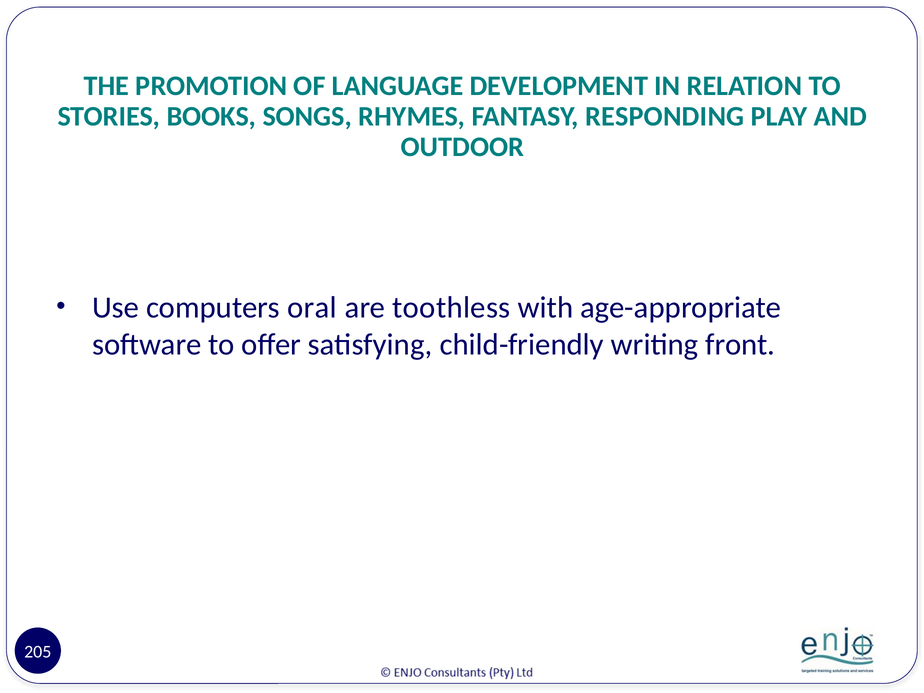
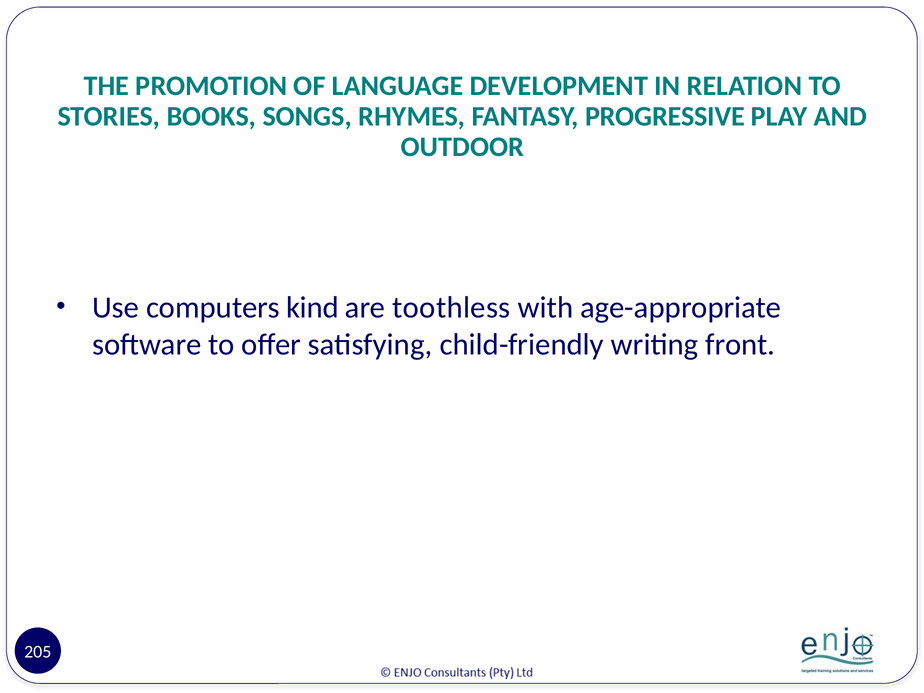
RESPONDING: RESPONDING -> PROGRESSIVE
oral: oral -> kind
